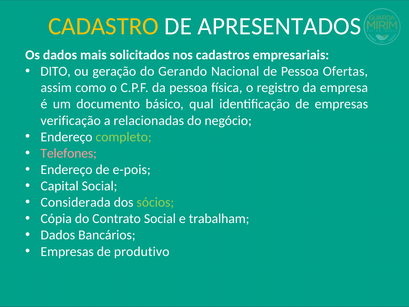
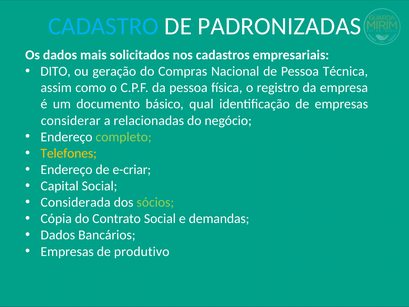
CADASTRO colour: yellow -> light blue
APRESENTADOS: APRESENTADOS -> PADRONIZADAS
Gerando: Gerando -> Compras
Ofertas: Ofertas -> Técnica
verificação: verificação -> considerar
Telefones colour: pink -> yellow
e-pois: e-pois -> e-criar
trabalham: trabalham -> demandas
